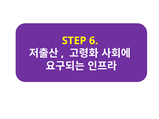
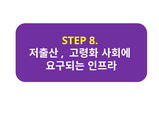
6: 6 -> 8
